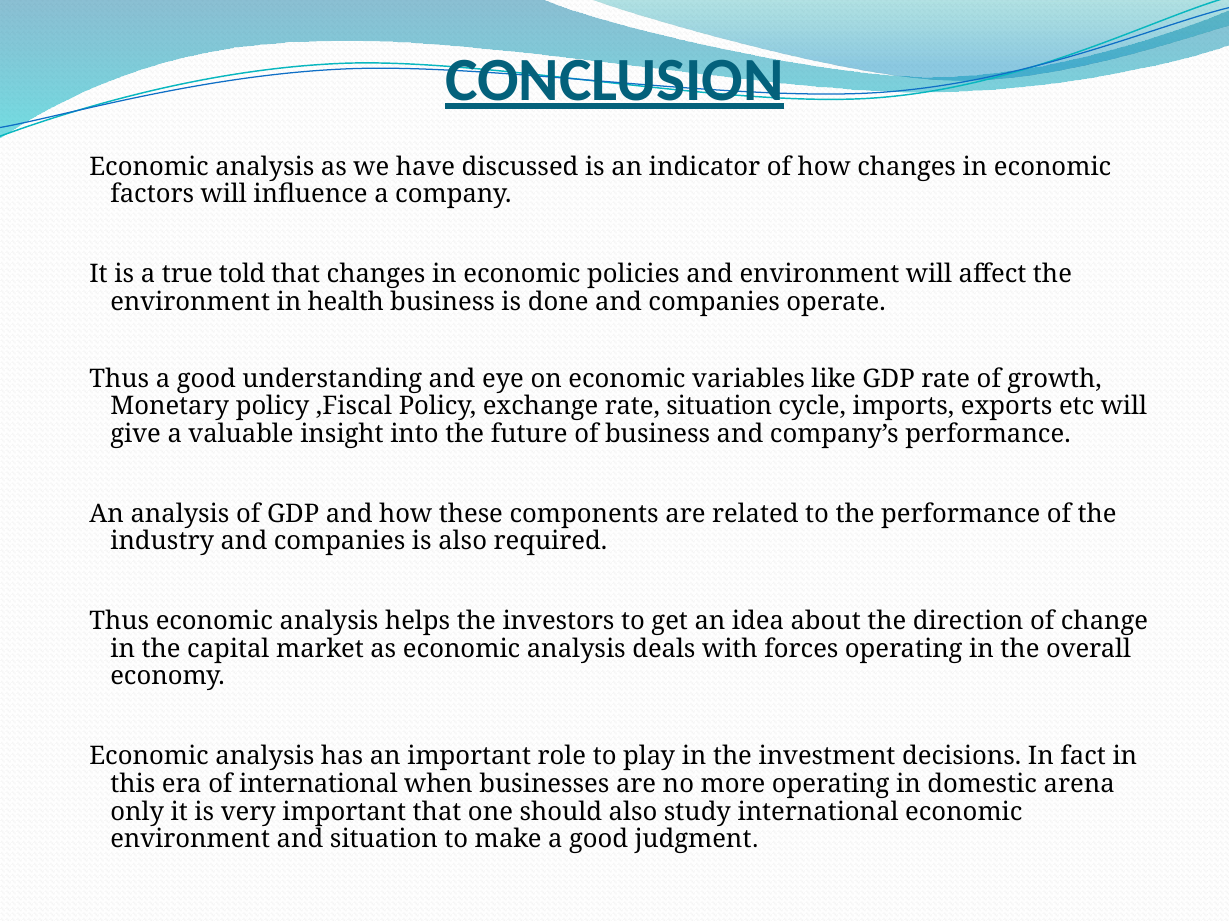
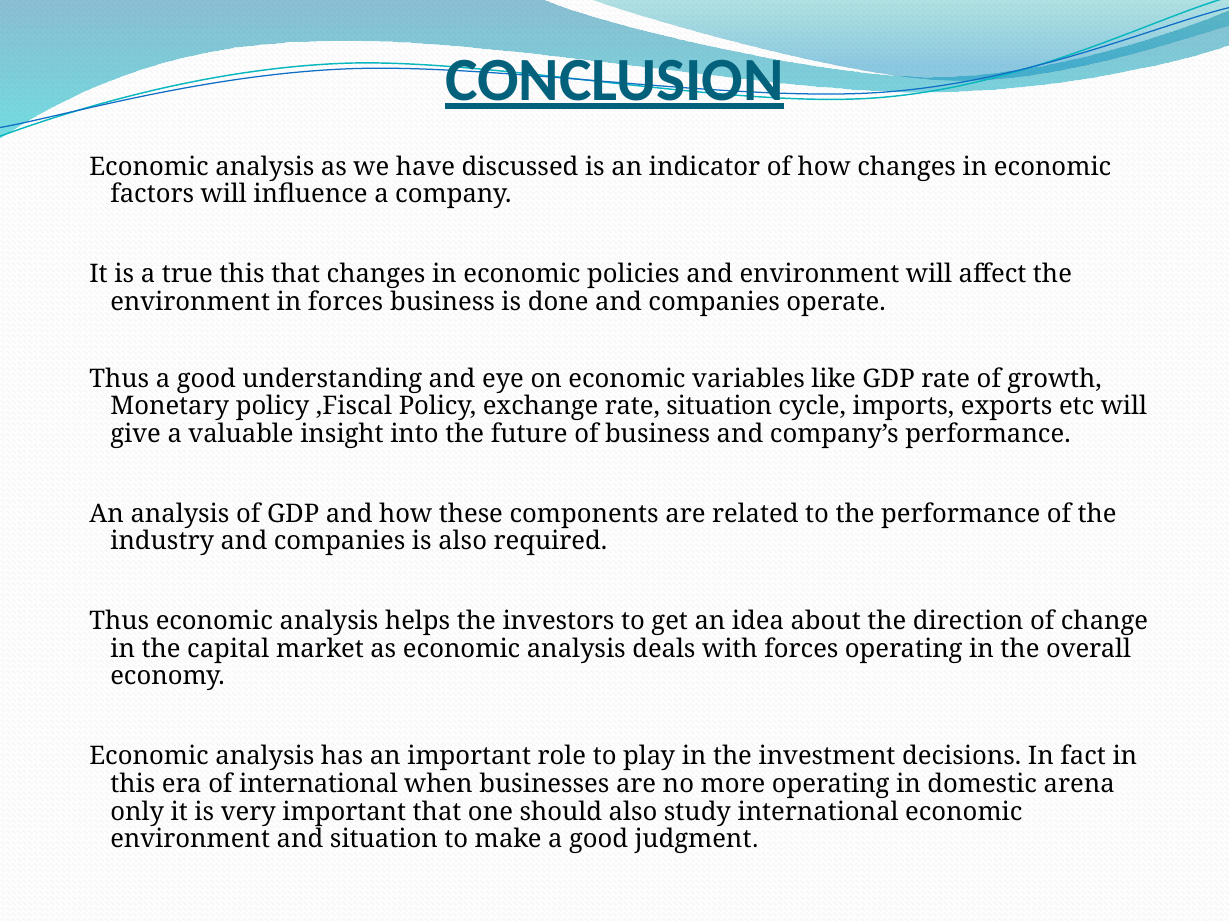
true told: told -> this
in health: health -> forces
